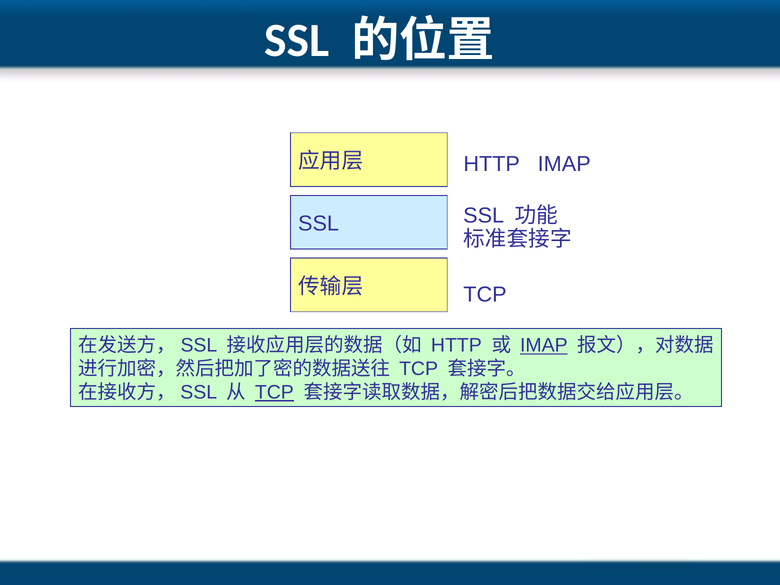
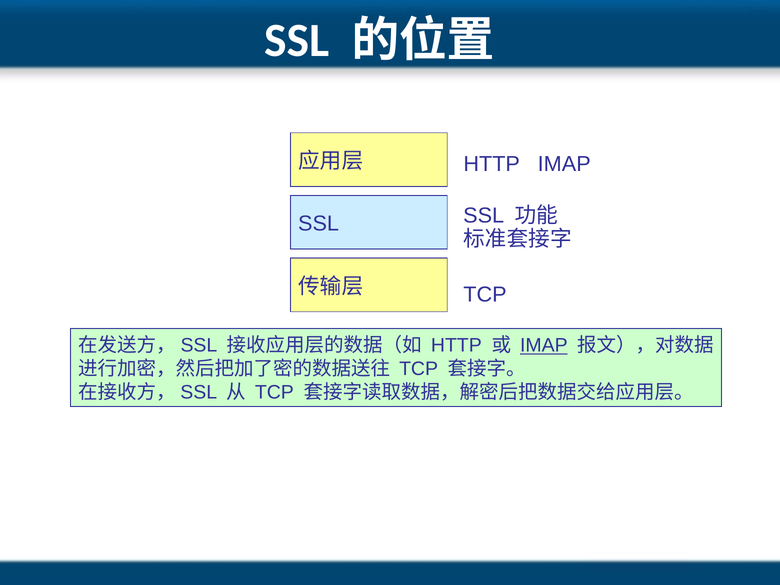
TCP at (274, 392) underline: present -> none
